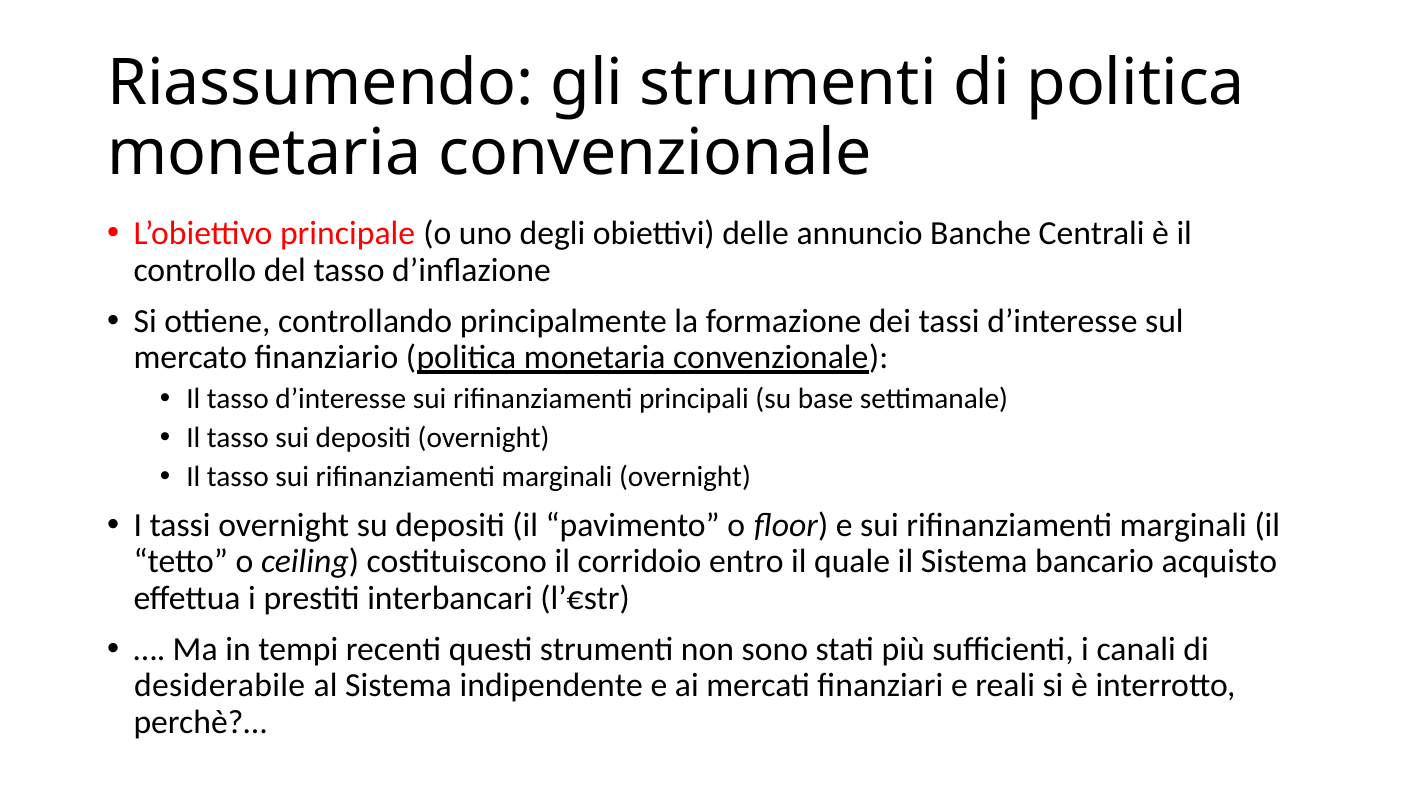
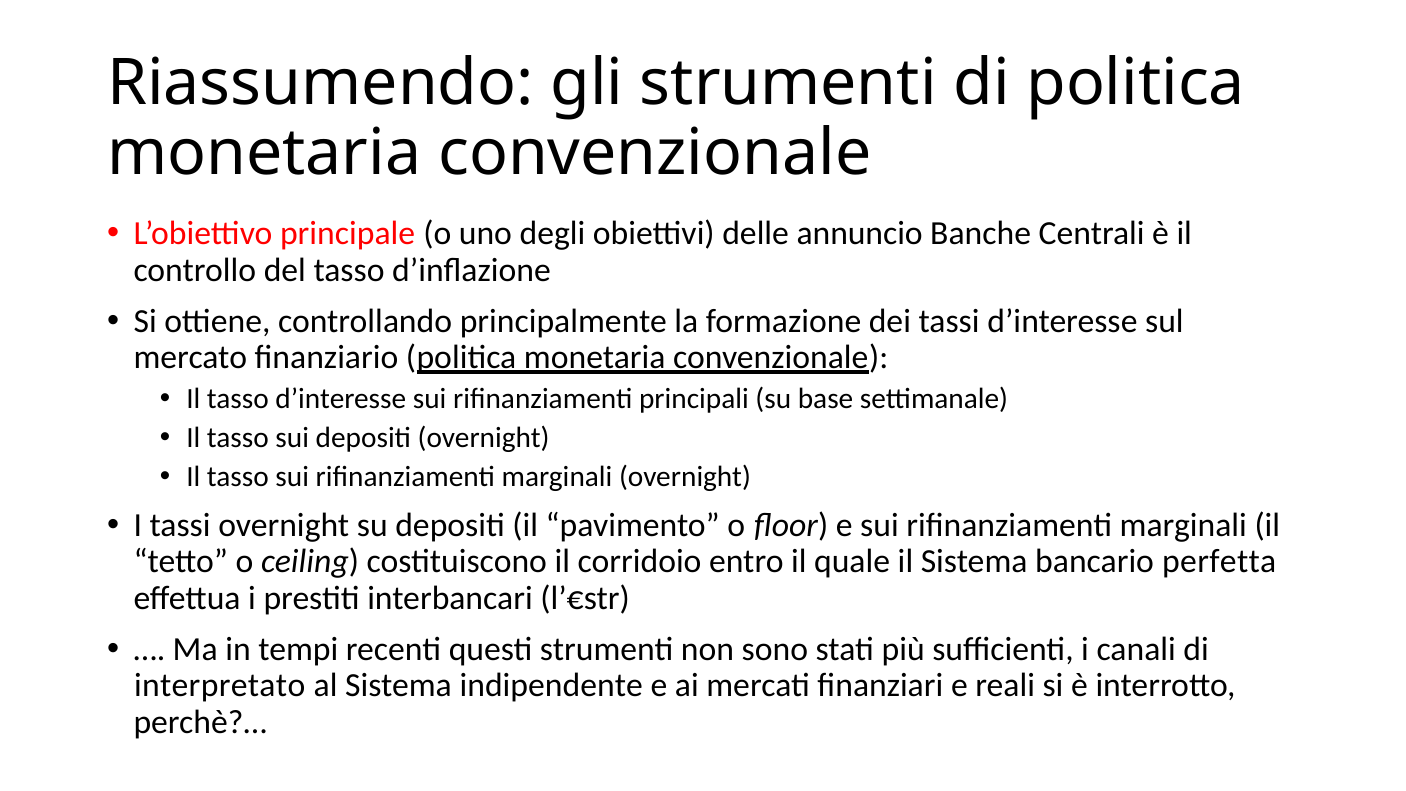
acquisto: acquisto -> perfetta
desiderabile: desiderabile -> interpretato
